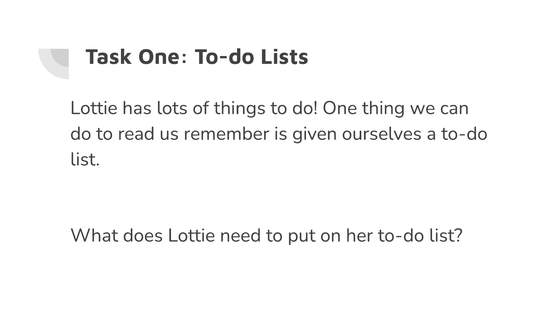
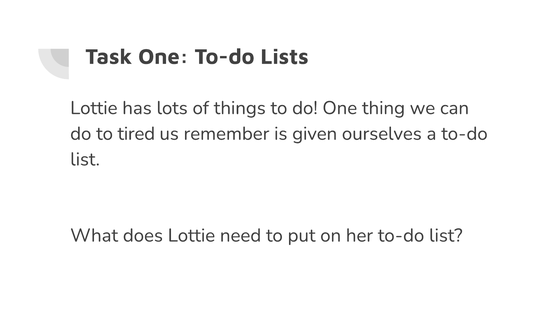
read: read -> tired
